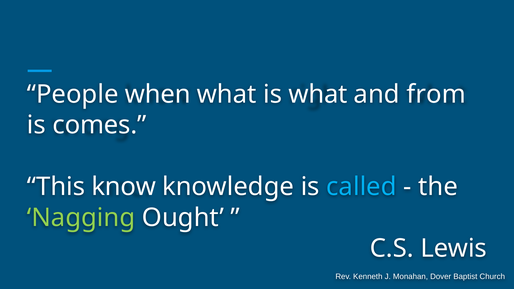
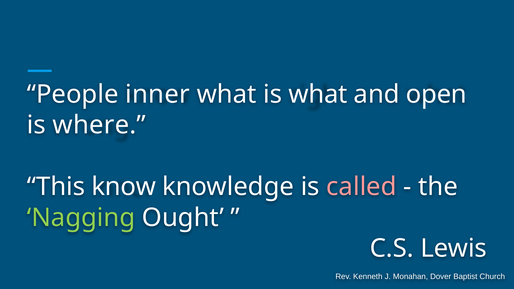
when: when -> inner
from: from -> open
comes: comes -> where
called colour: light blue -> pink
